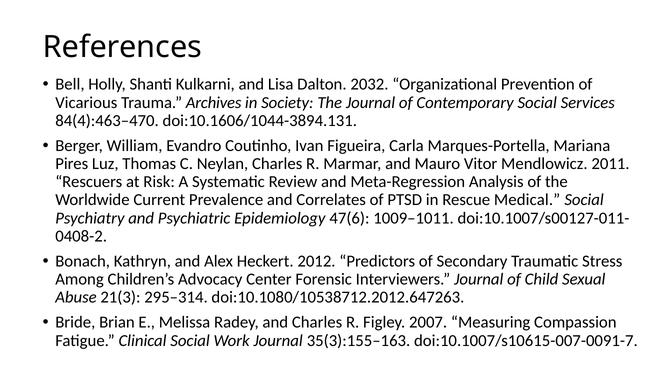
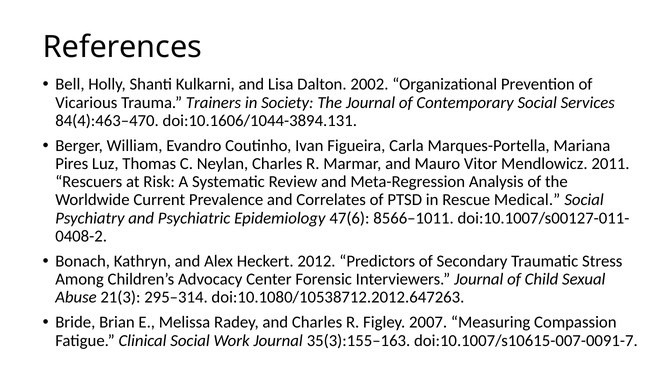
2032: 2032 -> 2002
Archives: Archives -> Trainers
1009–1011: 1009–1011 -> 8566–1011
